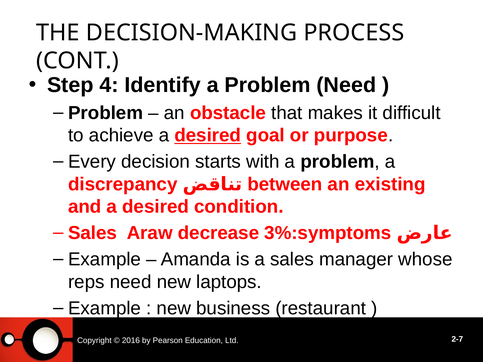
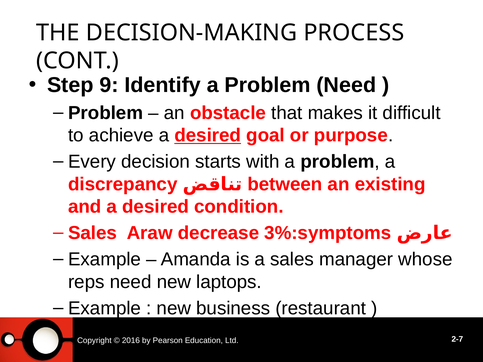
4: 4 -> 9
